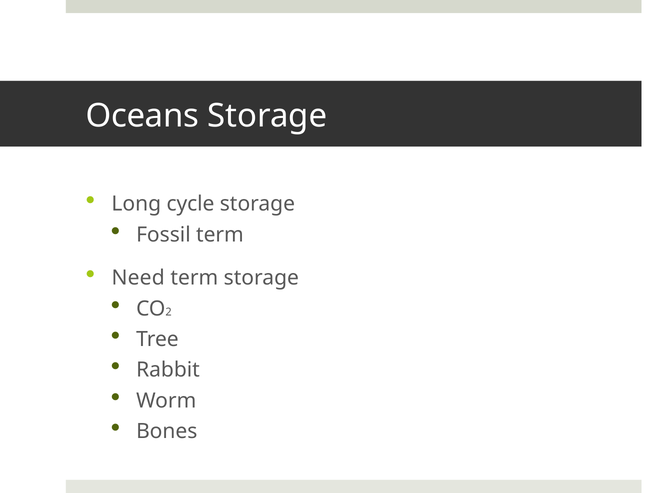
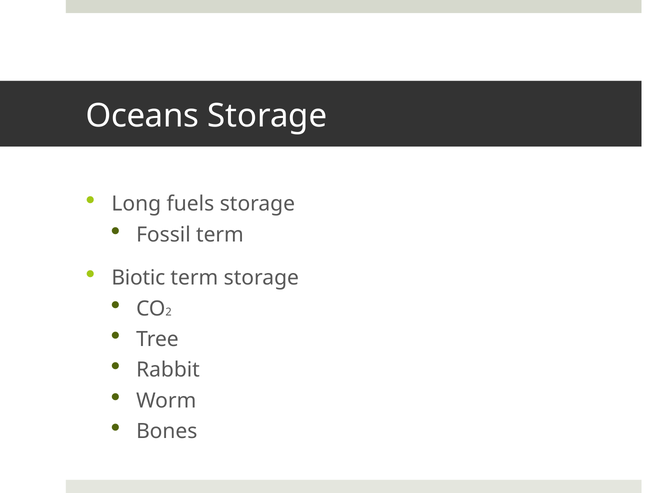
cycle: cycle -> fuels
Need: Need -> Biotic
